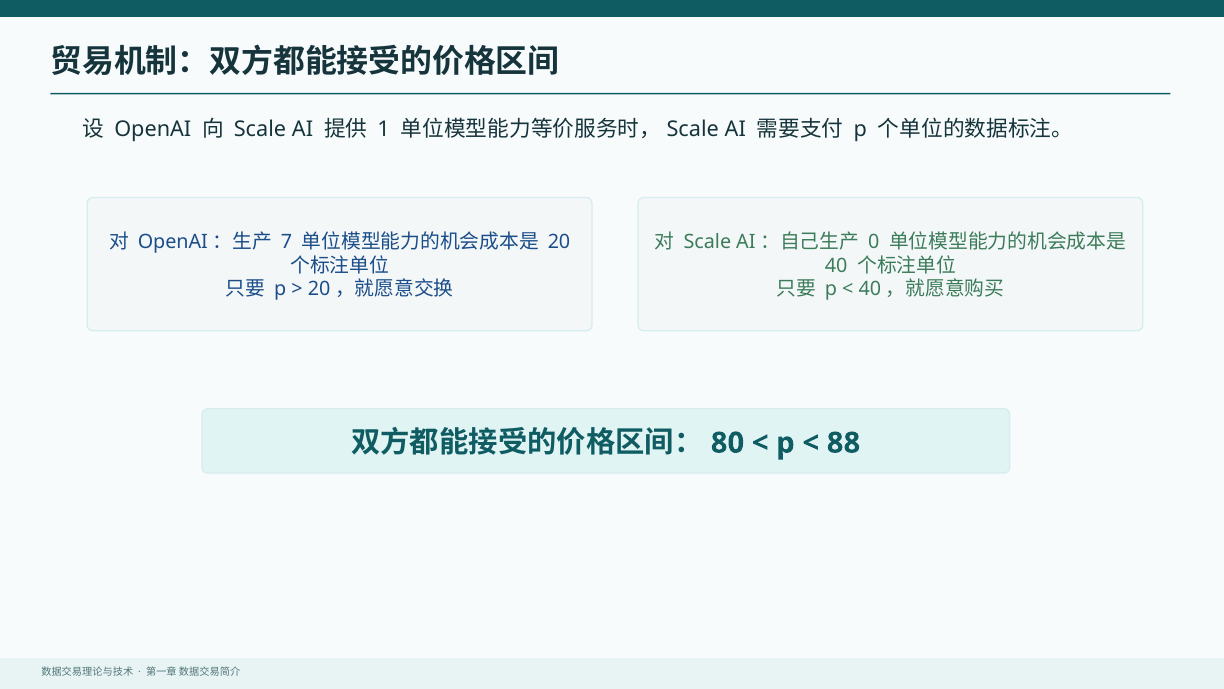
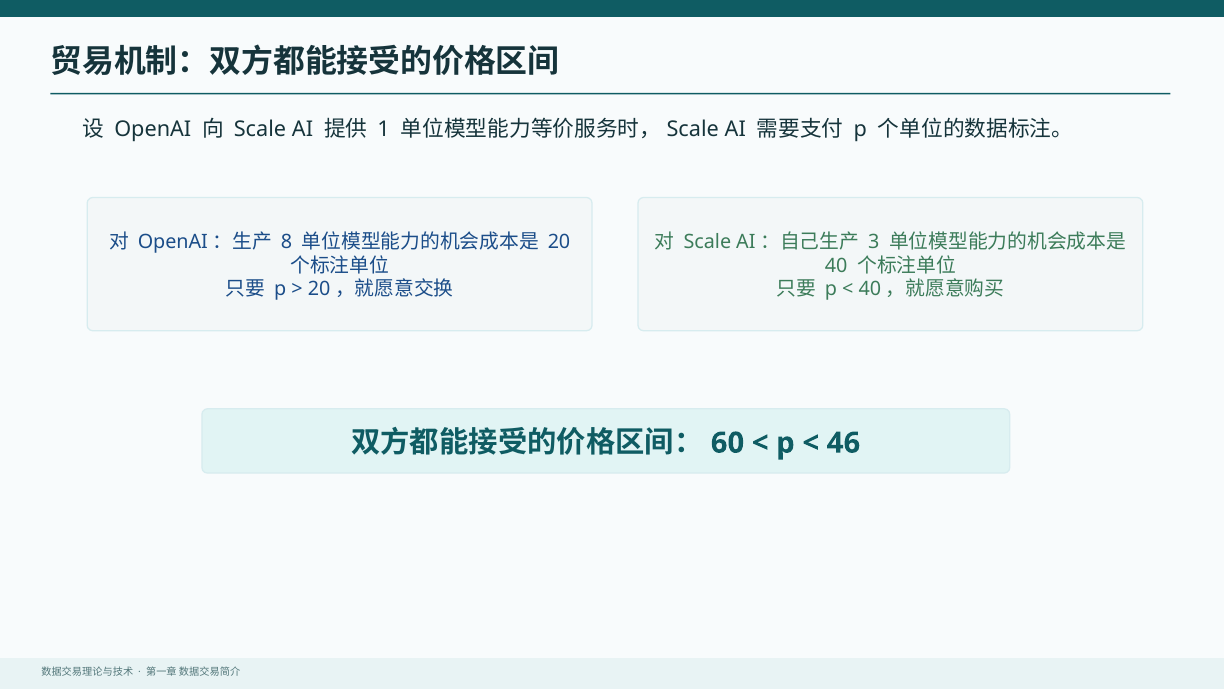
7: 7 -> 8
0: 0 -> 3
80: 80 -> 60
88: 88 -> 46
